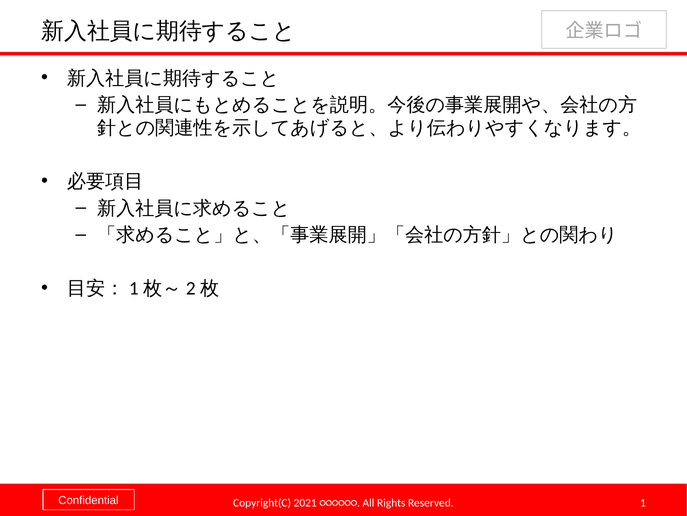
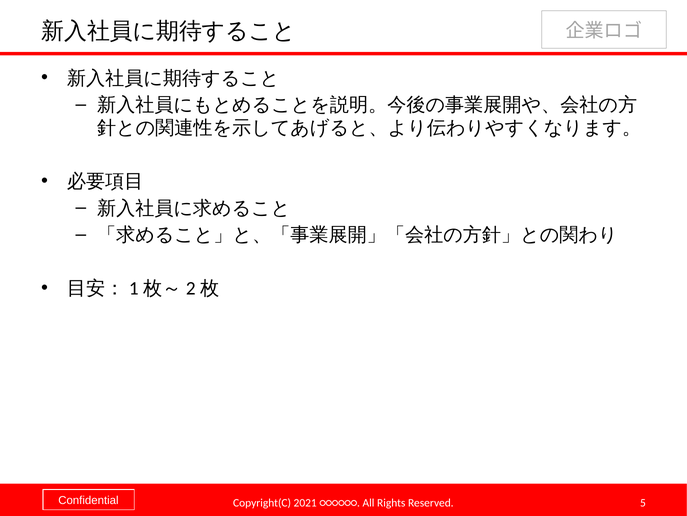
1: 1 -> 5
